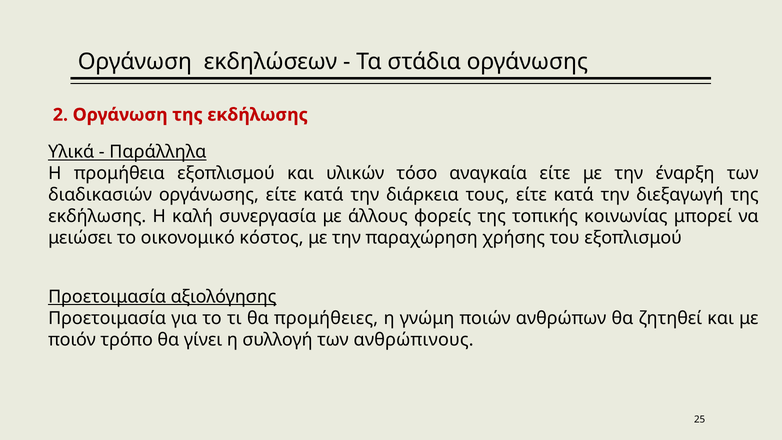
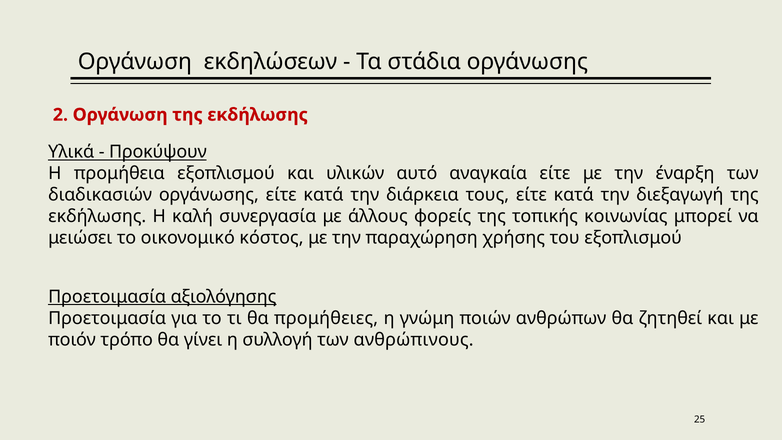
Παράλληλα: Παράλληλα -> Προκύψουν
τόσο: τόσο -> αυτό
